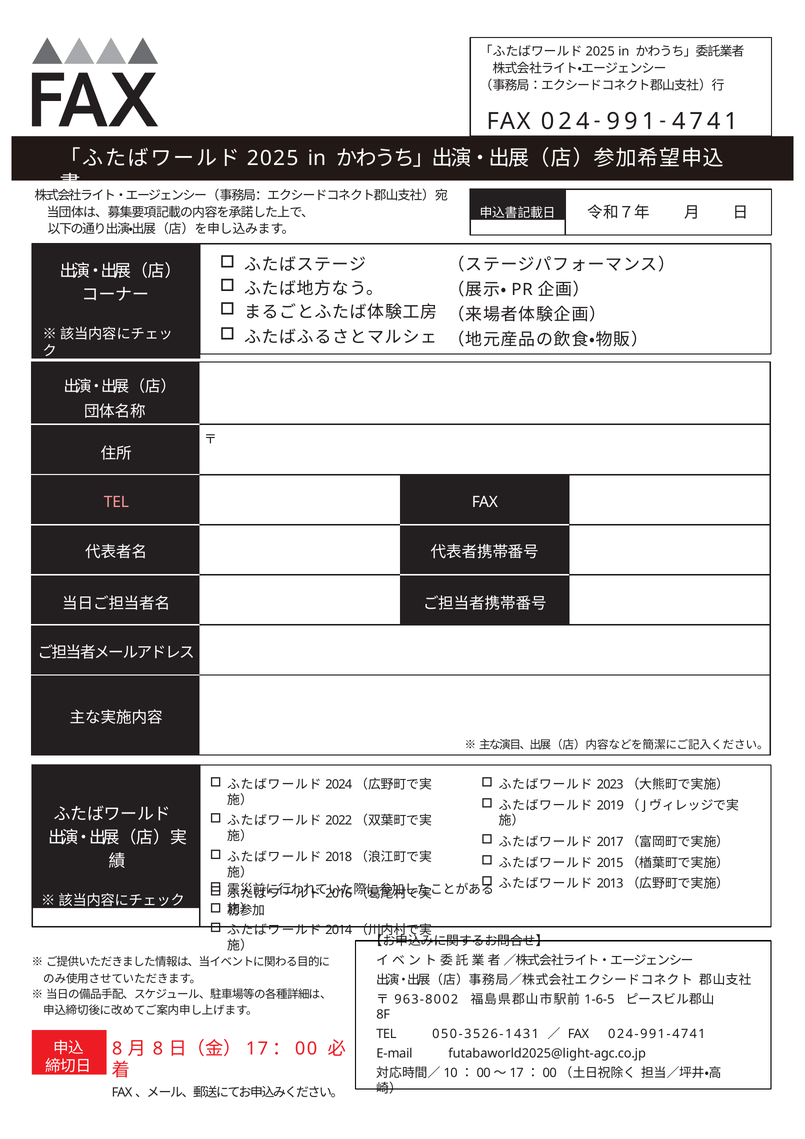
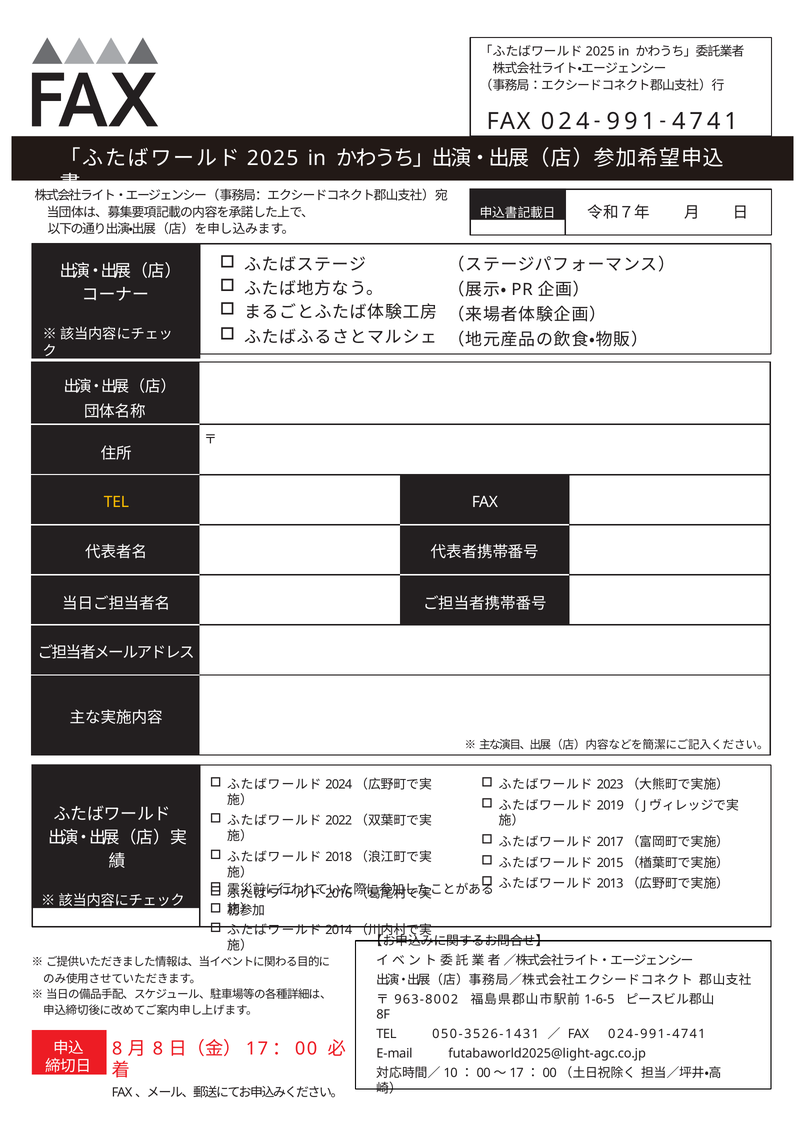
TEL at (116, 502) colour: pink -> yellow
